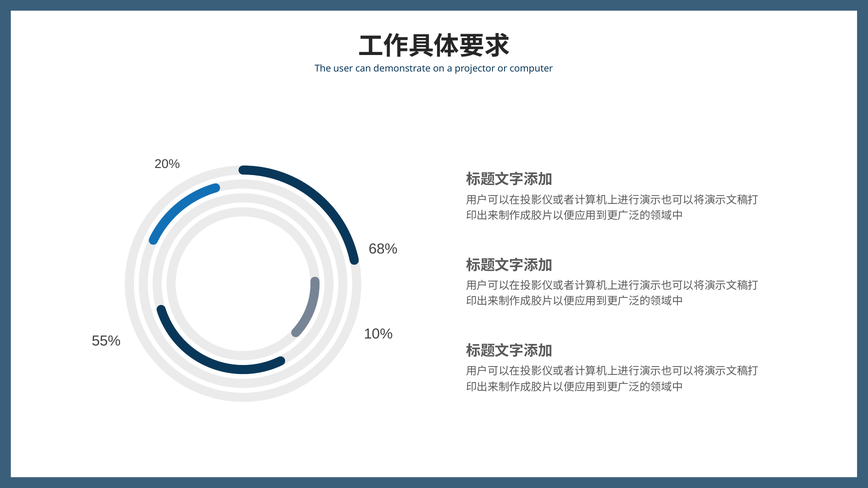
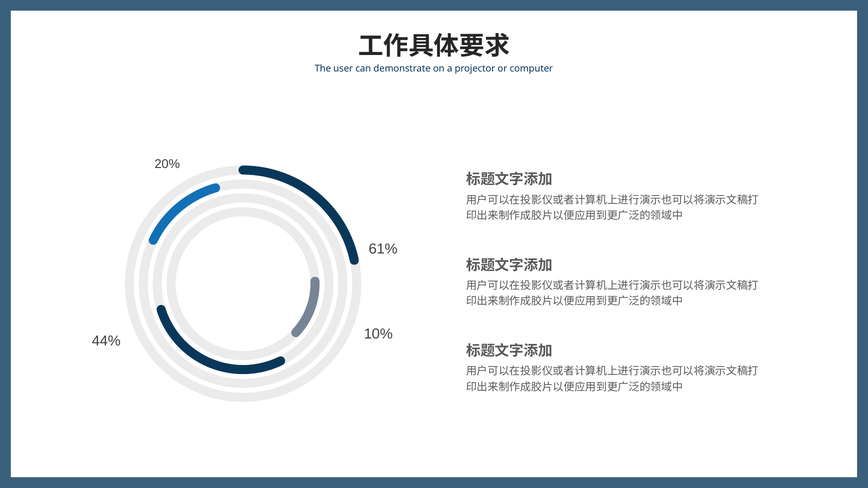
68%: 68% -> 61%
55%: 55% -> 44%
